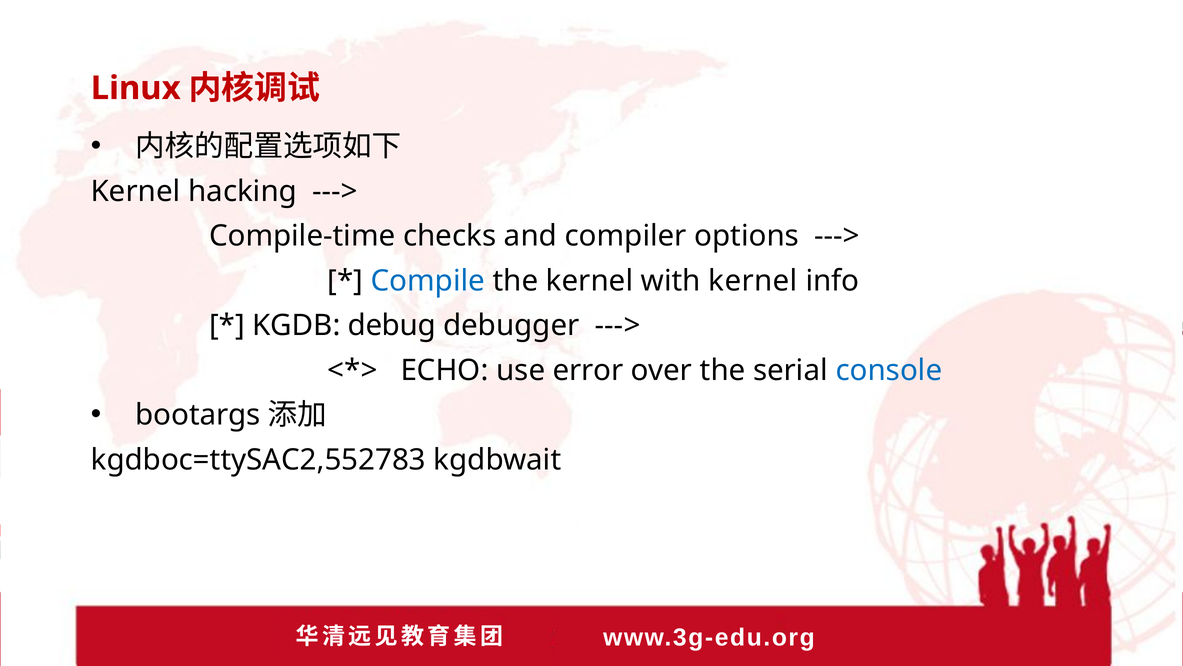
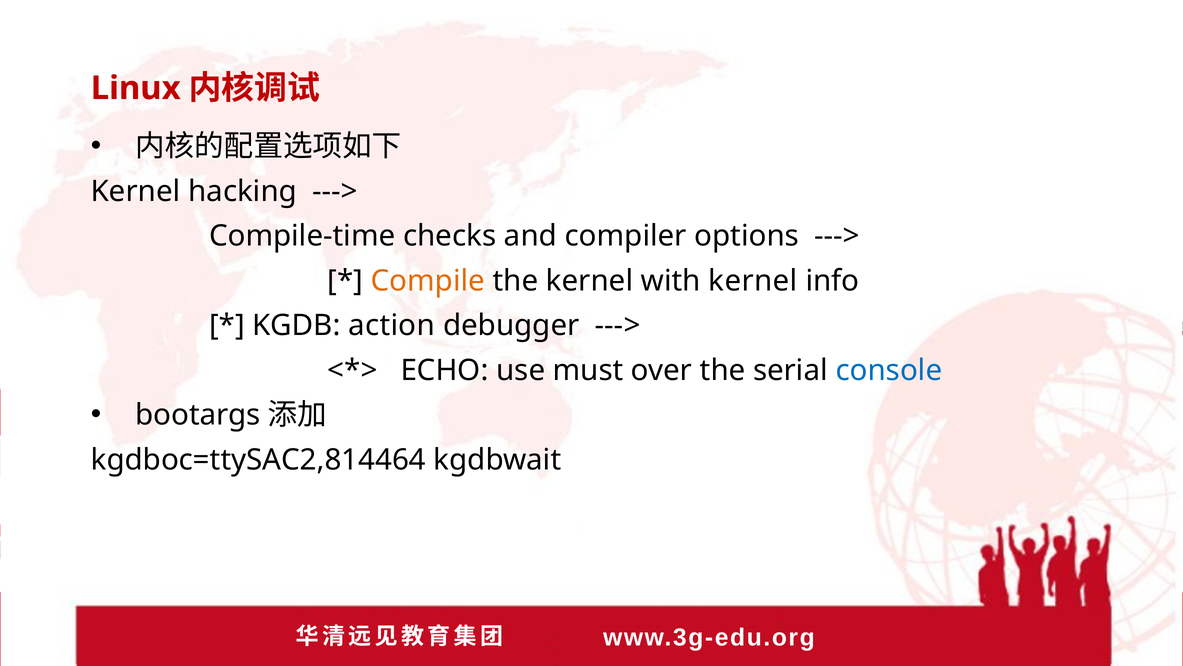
Compile colour: blue -> orange
debug: debug -> action
error: error -> must
kgdboc=ttySAC2,552783: kgdboc=ttySAC2,552783 -> kgdboc=ttySAC2,814464
